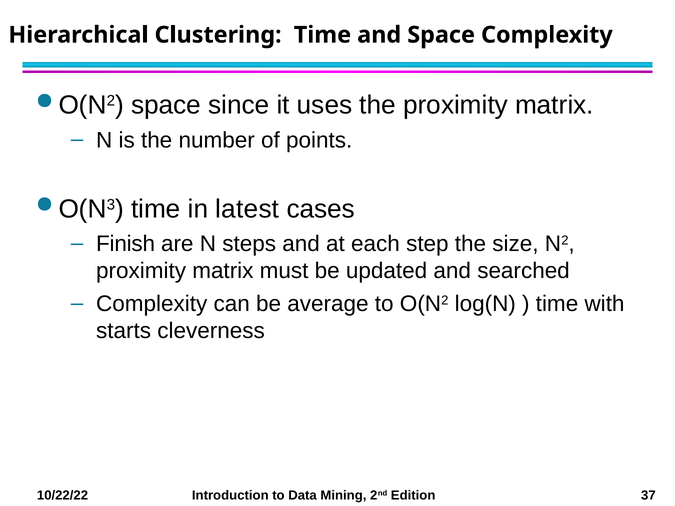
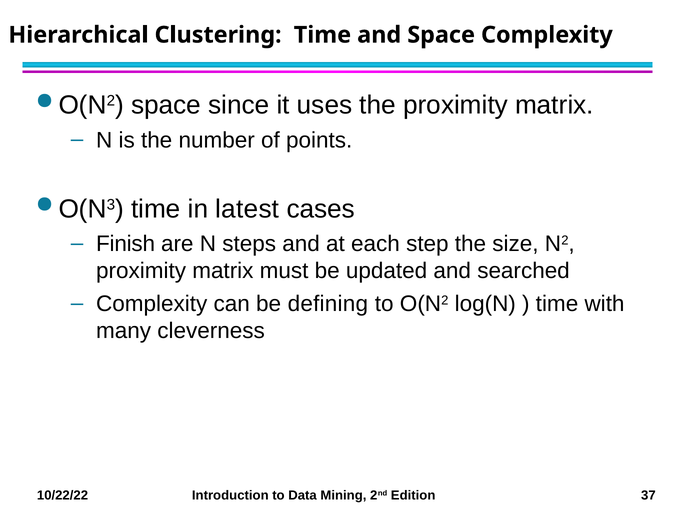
average: average -> defining
starts: starts -> many
